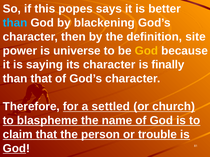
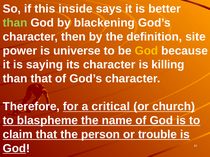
popes: popes -> inside
than at (15, 23) colour: light blue -> light green
finally: finally -> killing
settled: settled -> critical
